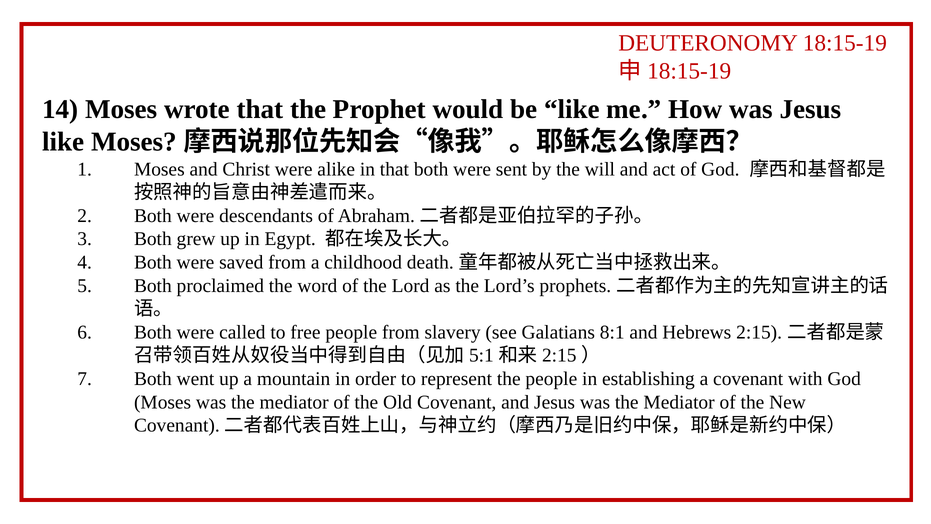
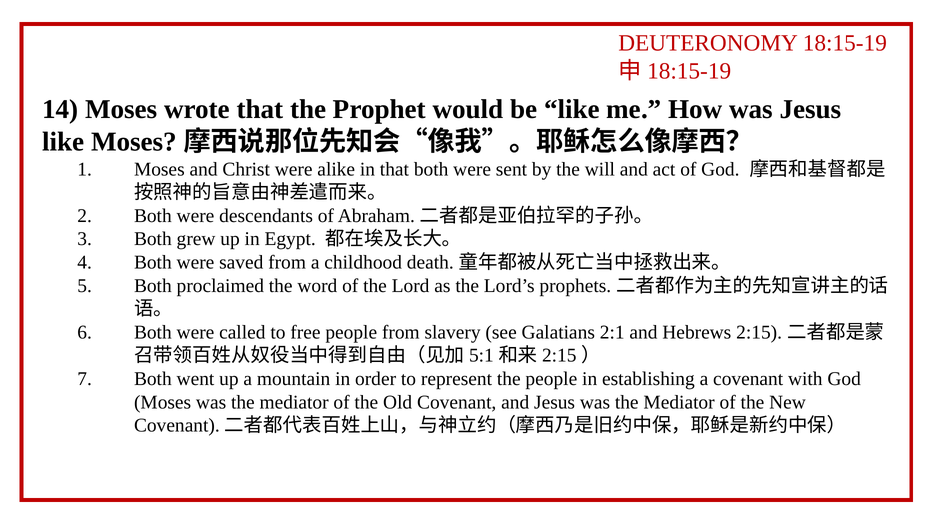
8:1: 8:1 -> 2:1
